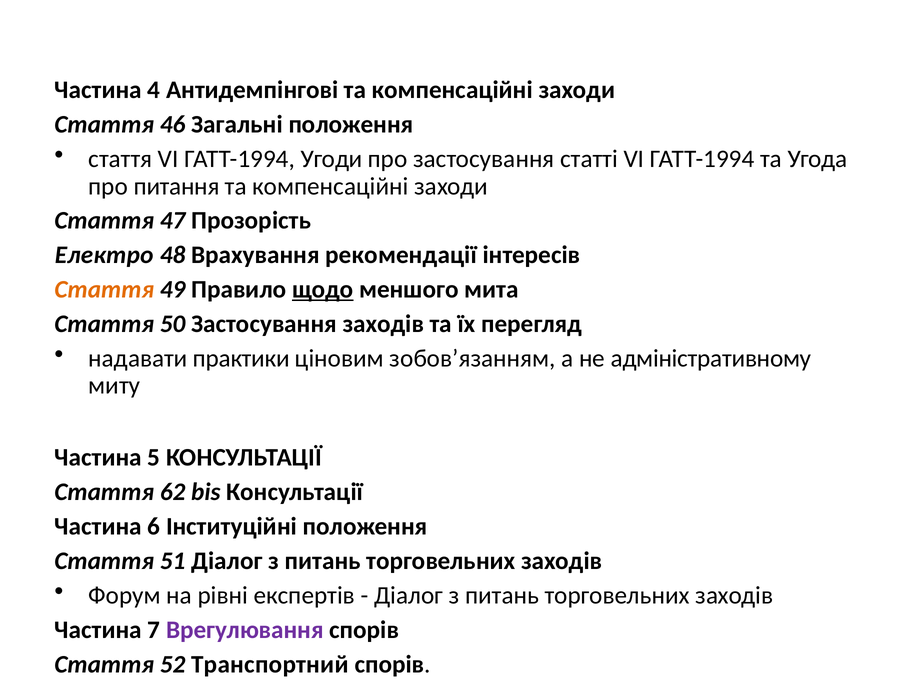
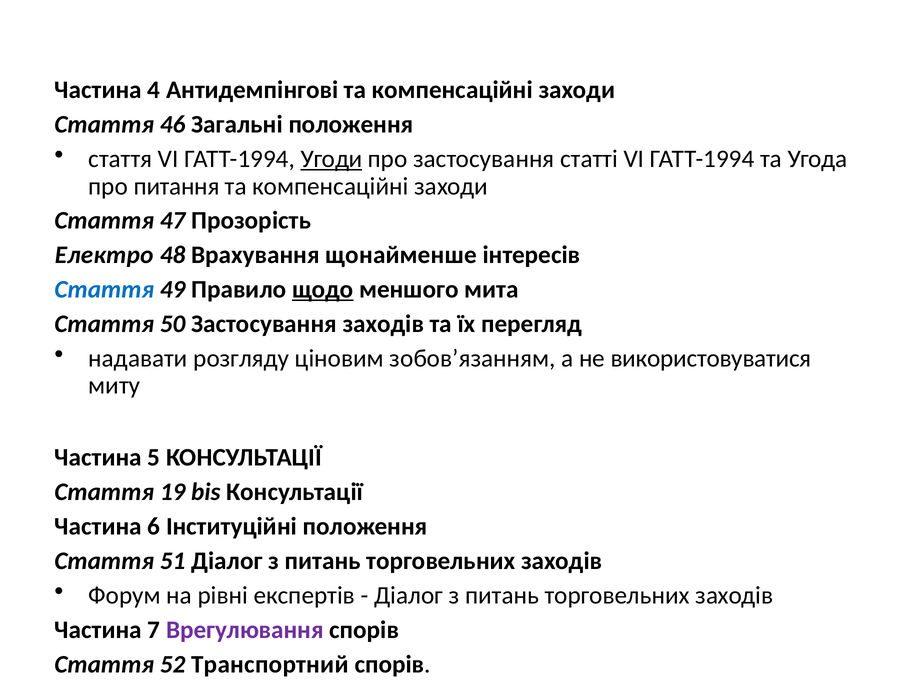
Угоди underline: none -> present
рекомендації: рекомендації -> щонайменше
Стаття at (104, 290) colour: orange -> blue
практики: практики -> розгляду
адміністративному: адміністративному -> використовуватися
62: 62 -> 19
